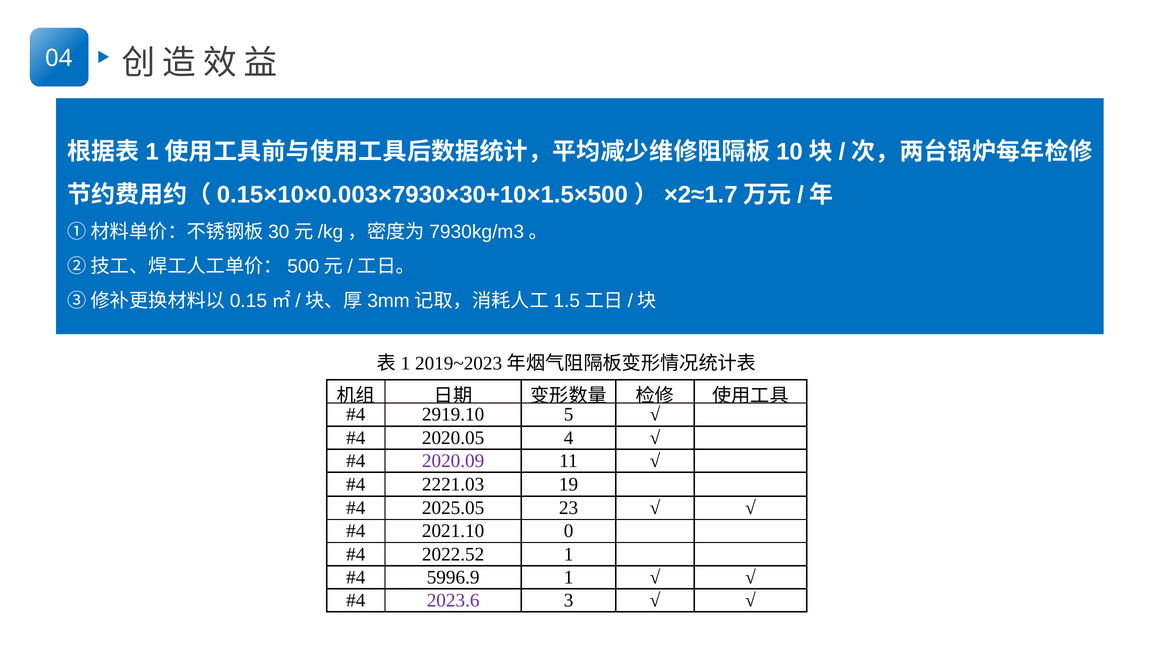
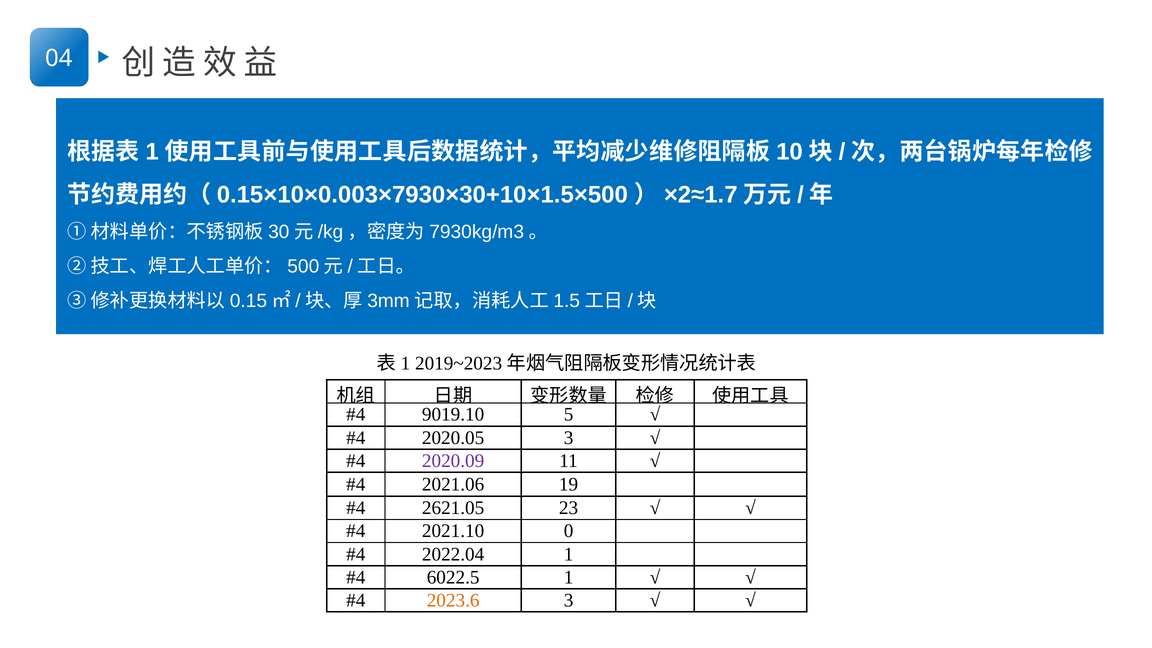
2919.10: 2919.10 -> 9019.10
2020.05 4: 4 -> 3
2221.03: 2221.03 -> 2021.06
2025.05: 2025.05 -> 2621.05
2022.52: 2022.52 -> 2022.04
5996.9: 5996.9 -> 6022.5
2023.6 colour: purple -> orange
